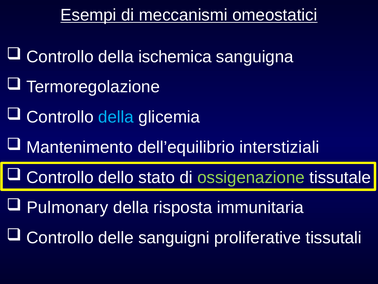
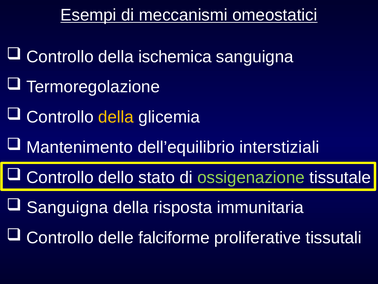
della at (116, 117) colour: light blue -> yellow
Pulmonary at (67, 207): Pulmonary -> Sanguigna
sanguigni: sanguigni -> falciforme
